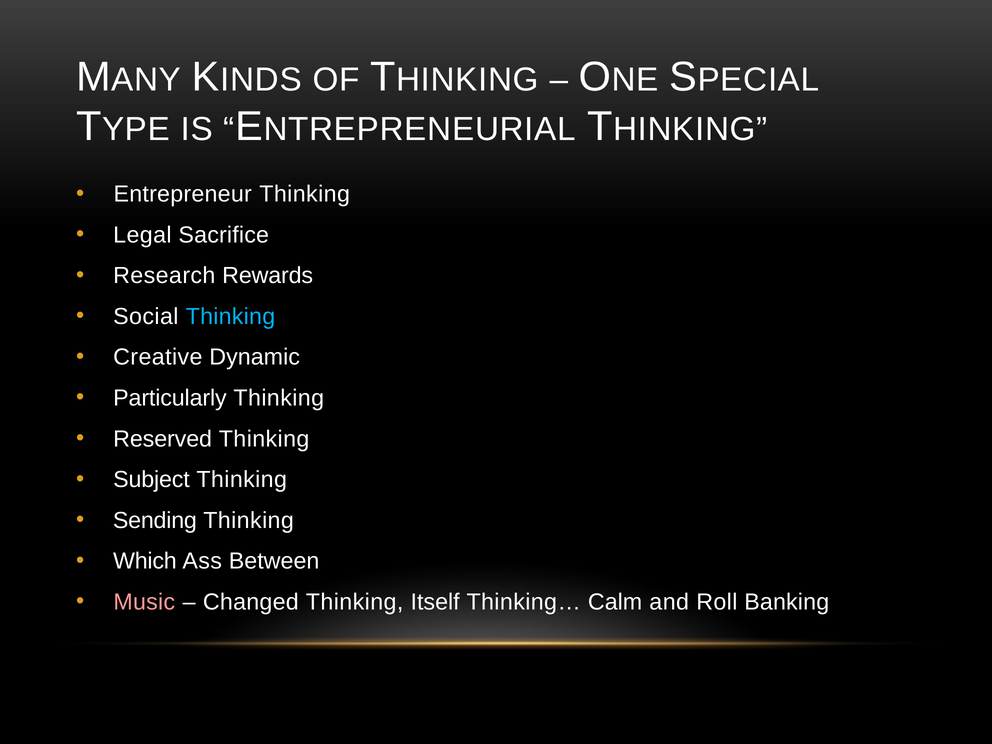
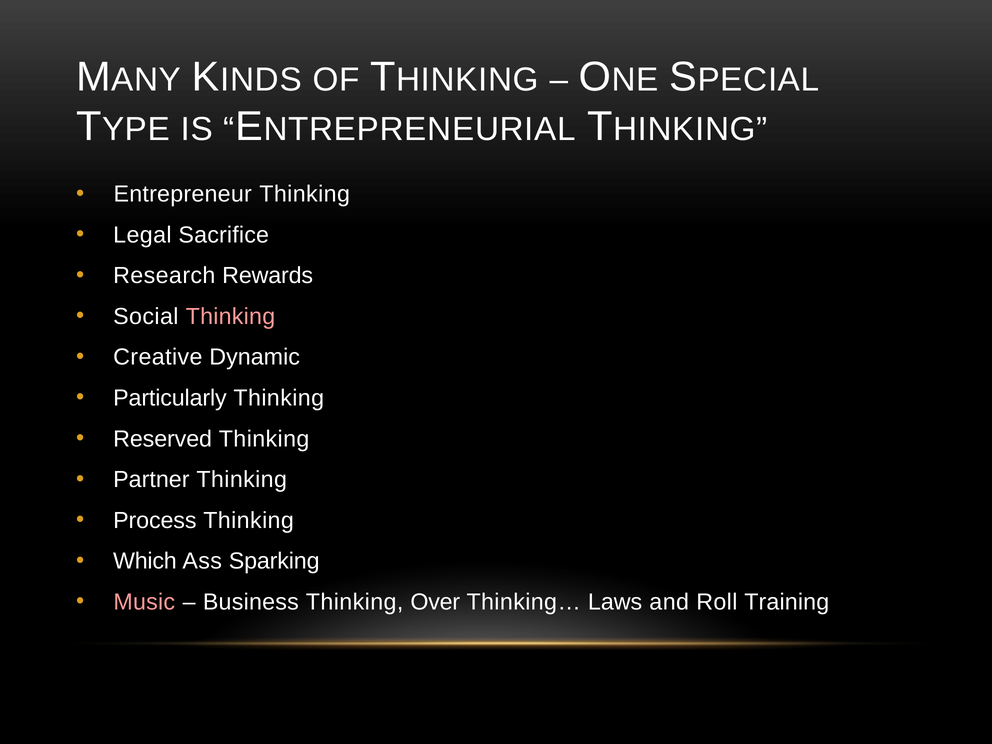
Thinking at (230, 317) colour: light blue -> pink
Subject: Subject -> Partner
Sending: Sending -> Process
Between: Between -> Sparking
Changed: Changed -> Business
Itself: Itself -> Over
Calm: Calm -> Laws
Banking: Banking -> Training
